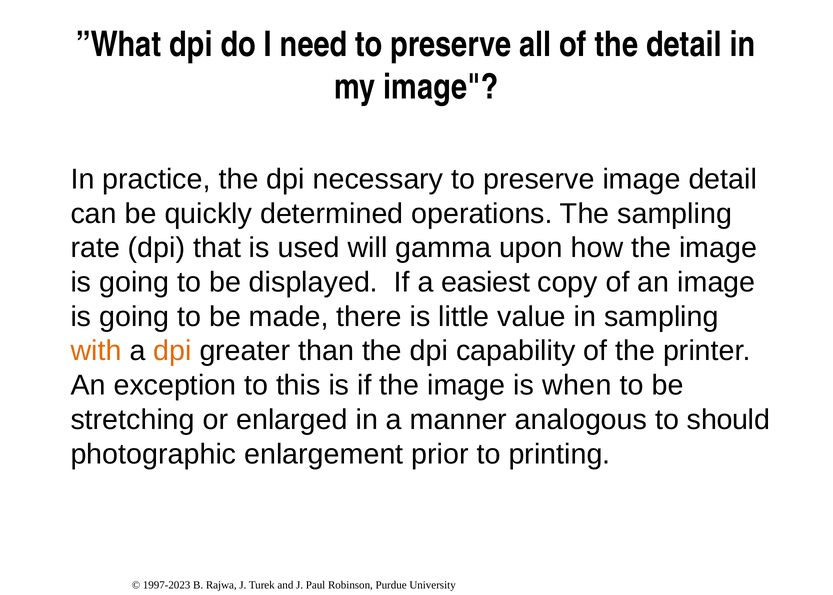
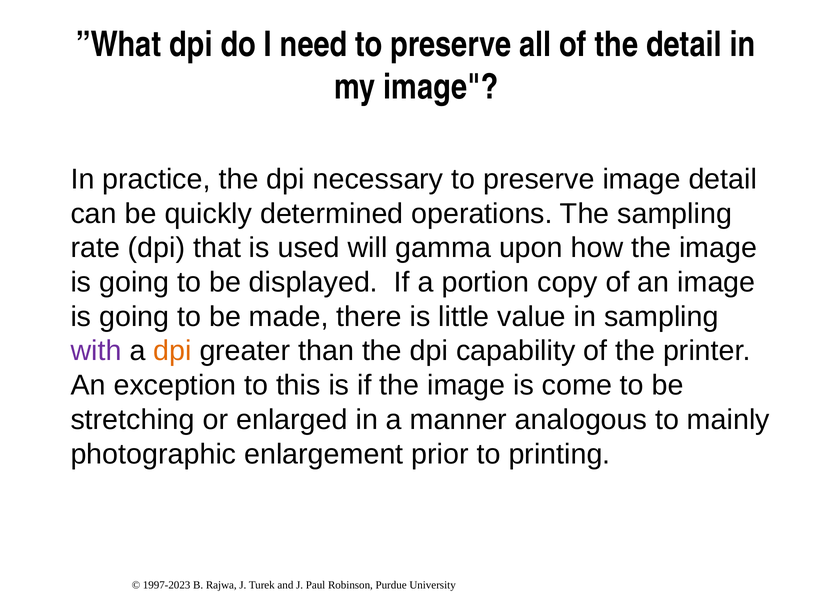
easiest: easiest -> portion
with colour: orange -> purple
when: when -> come
should: should -> mainly
